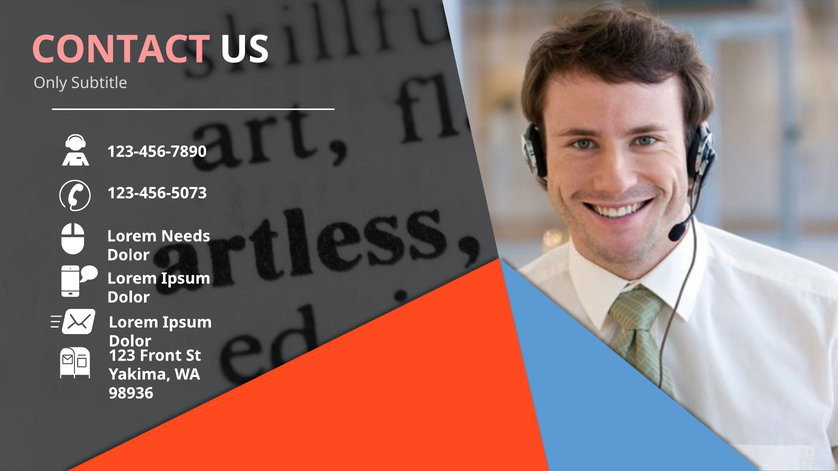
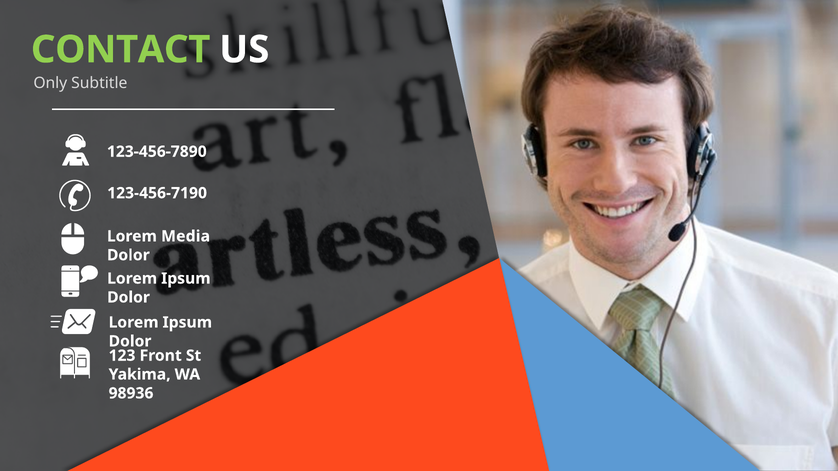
CONTACT colour: pink -> light green
123-456-5073: 123-456-5073 -> 123-456-7190
Needs: Needs -> Media
